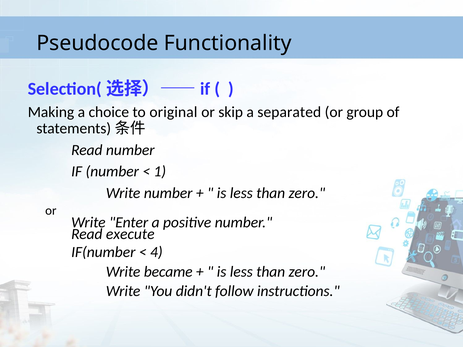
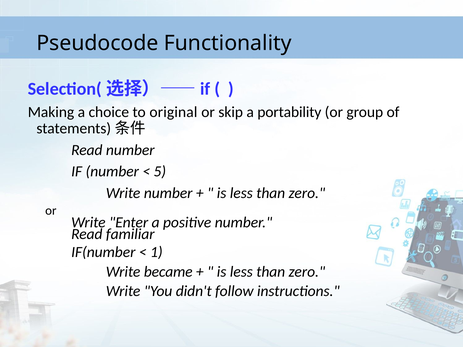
separated: separated -> portability
1: 1 -> 5
execute: execute -> familiar
4: 4 -> 1
